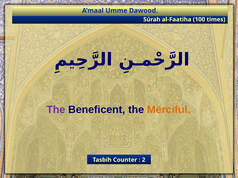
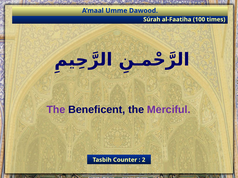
Merciful colour: orange -> purple
